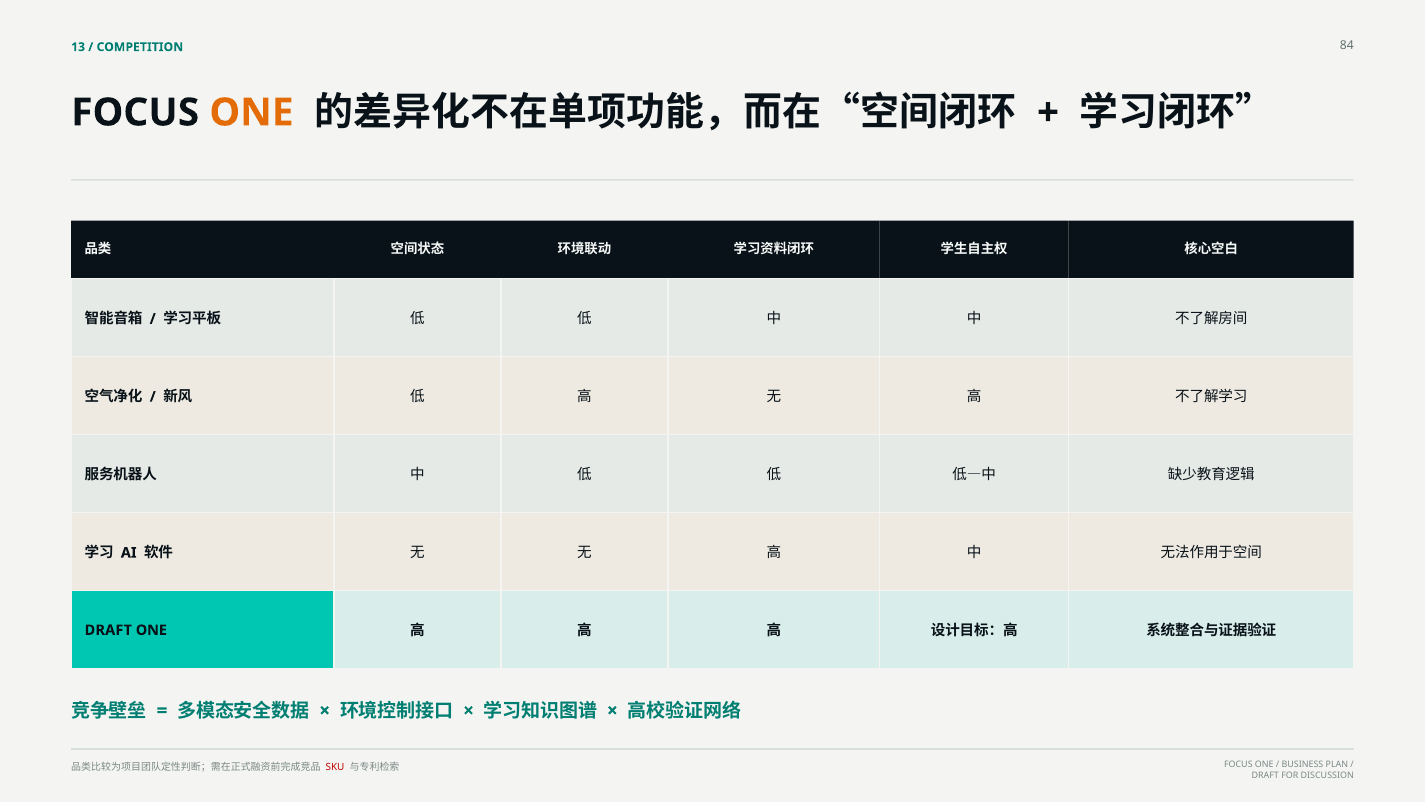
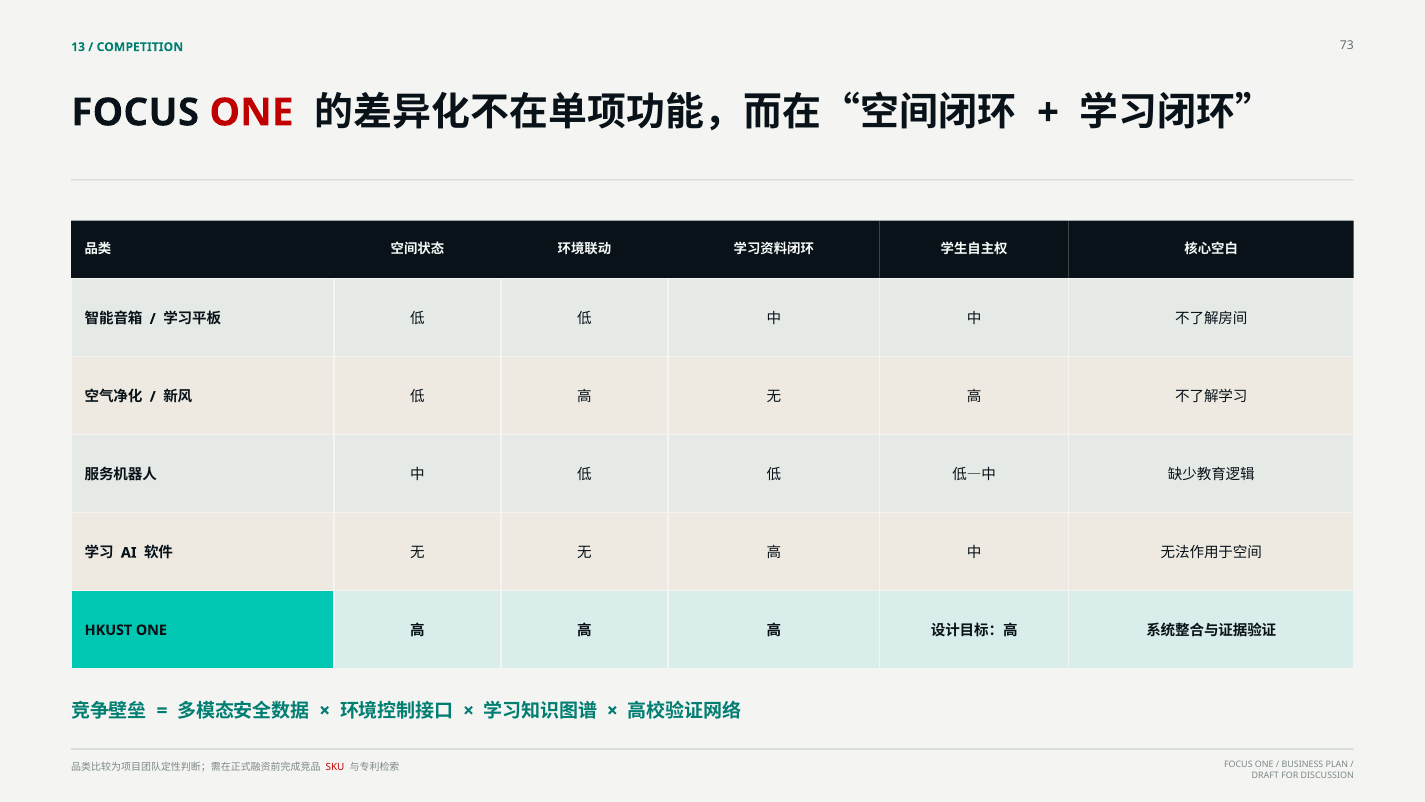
84: 84 -> 73
ONE at (252, 113) colour: orange -> red
DRAFT at (108, 630): DRAFT -> HKUST
